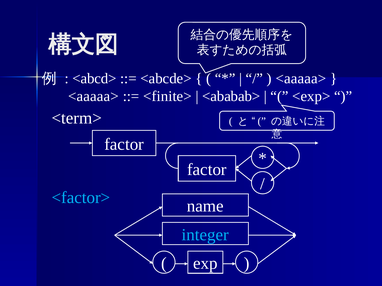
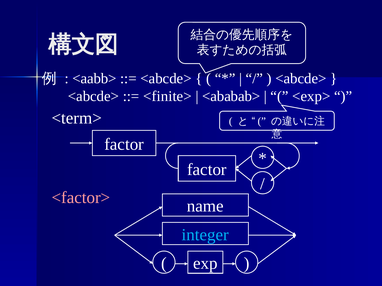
<abcd>: <abcd> -> <aabb>
<aaaaa> at (301, 79): <aaaaa> -> <abcde>
<aaaaa> at (93, 97): <aaaaa> -> <abcde>
<factor> colour: light blue -> pink
